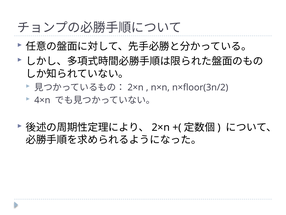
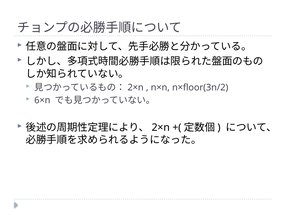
4×n: 4×n -> 6×n
